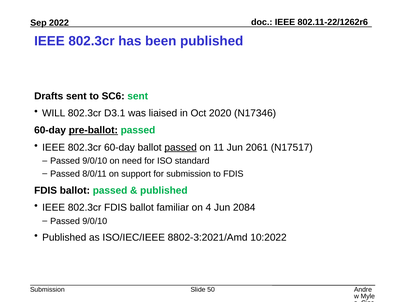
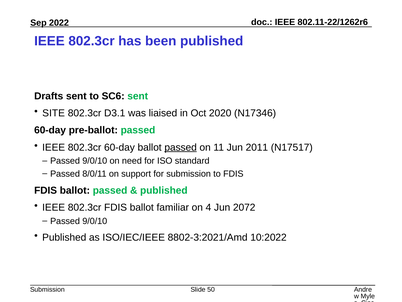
WILL: WILL -> SITE
pre-ballot underline: present -> none
2061: 2061 -> 2011
2084: 2084 -> 2072
